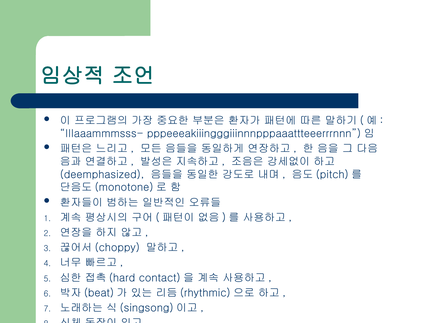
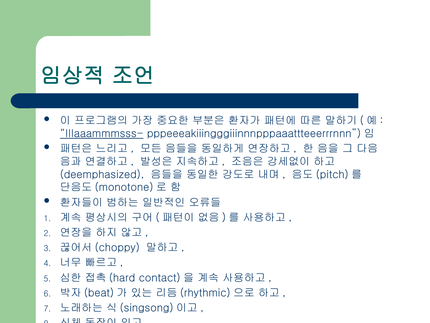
IIIaaammmsss- underline: none -> present
